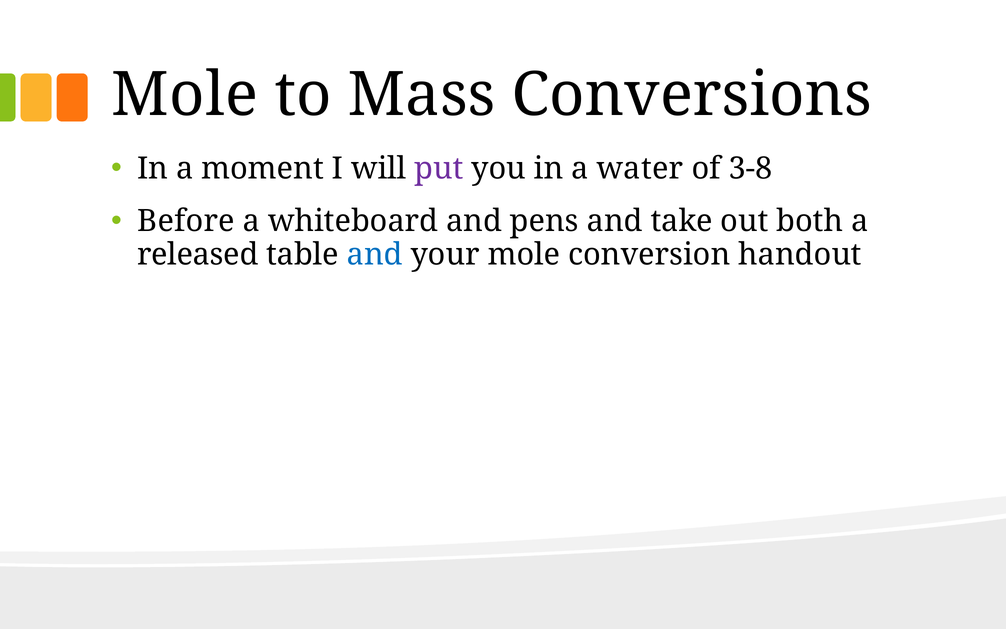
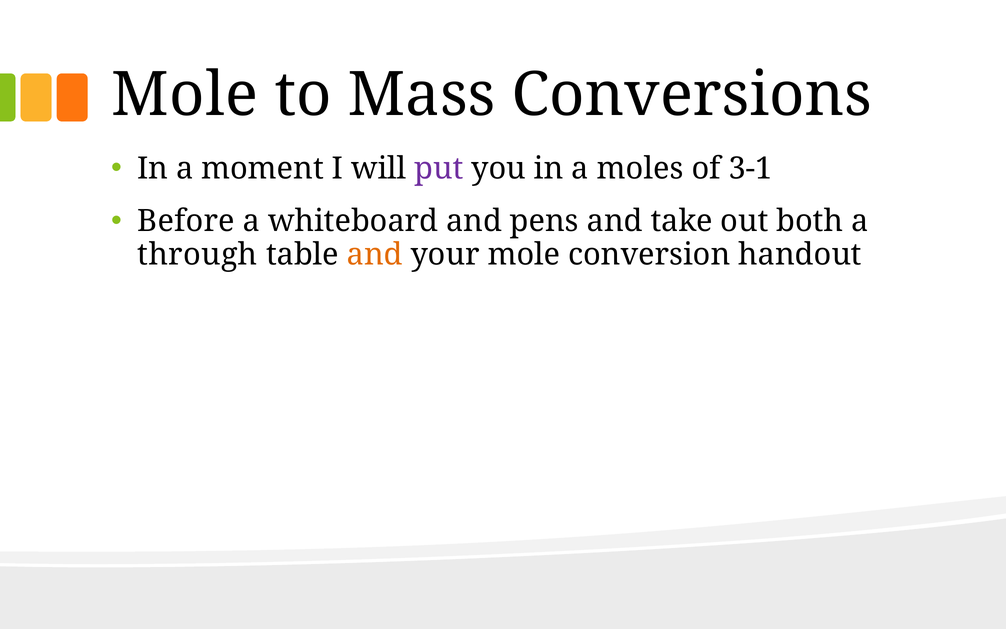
water: water -> moles
3-8: 3-8 -> 3-1
released: released -> through
and at (375, 254) colour: blue -> orange
